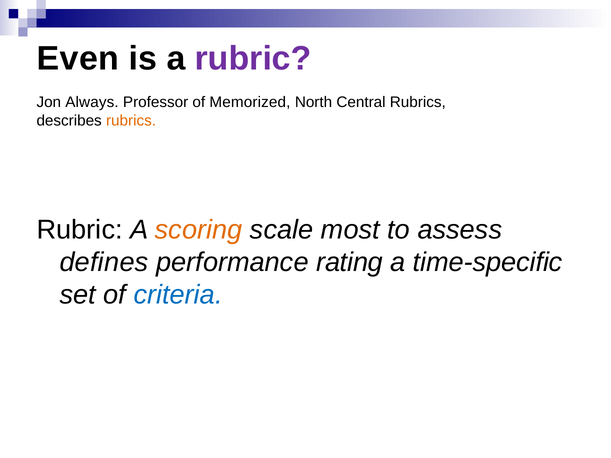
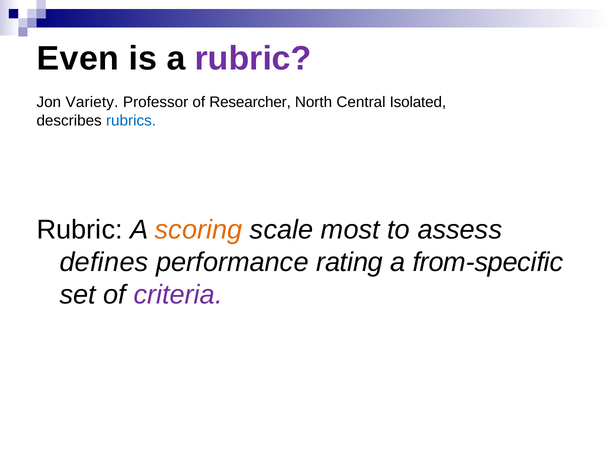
Always: Always -> Variety
Memorized: Memorized -> Researcher
Central Rubrics: Rubrics -> Isolated
rubrics at (131, 121) colour: orange -> blue
time-specific: time-specific -> from-specific
criteria colour: blue -> purple
